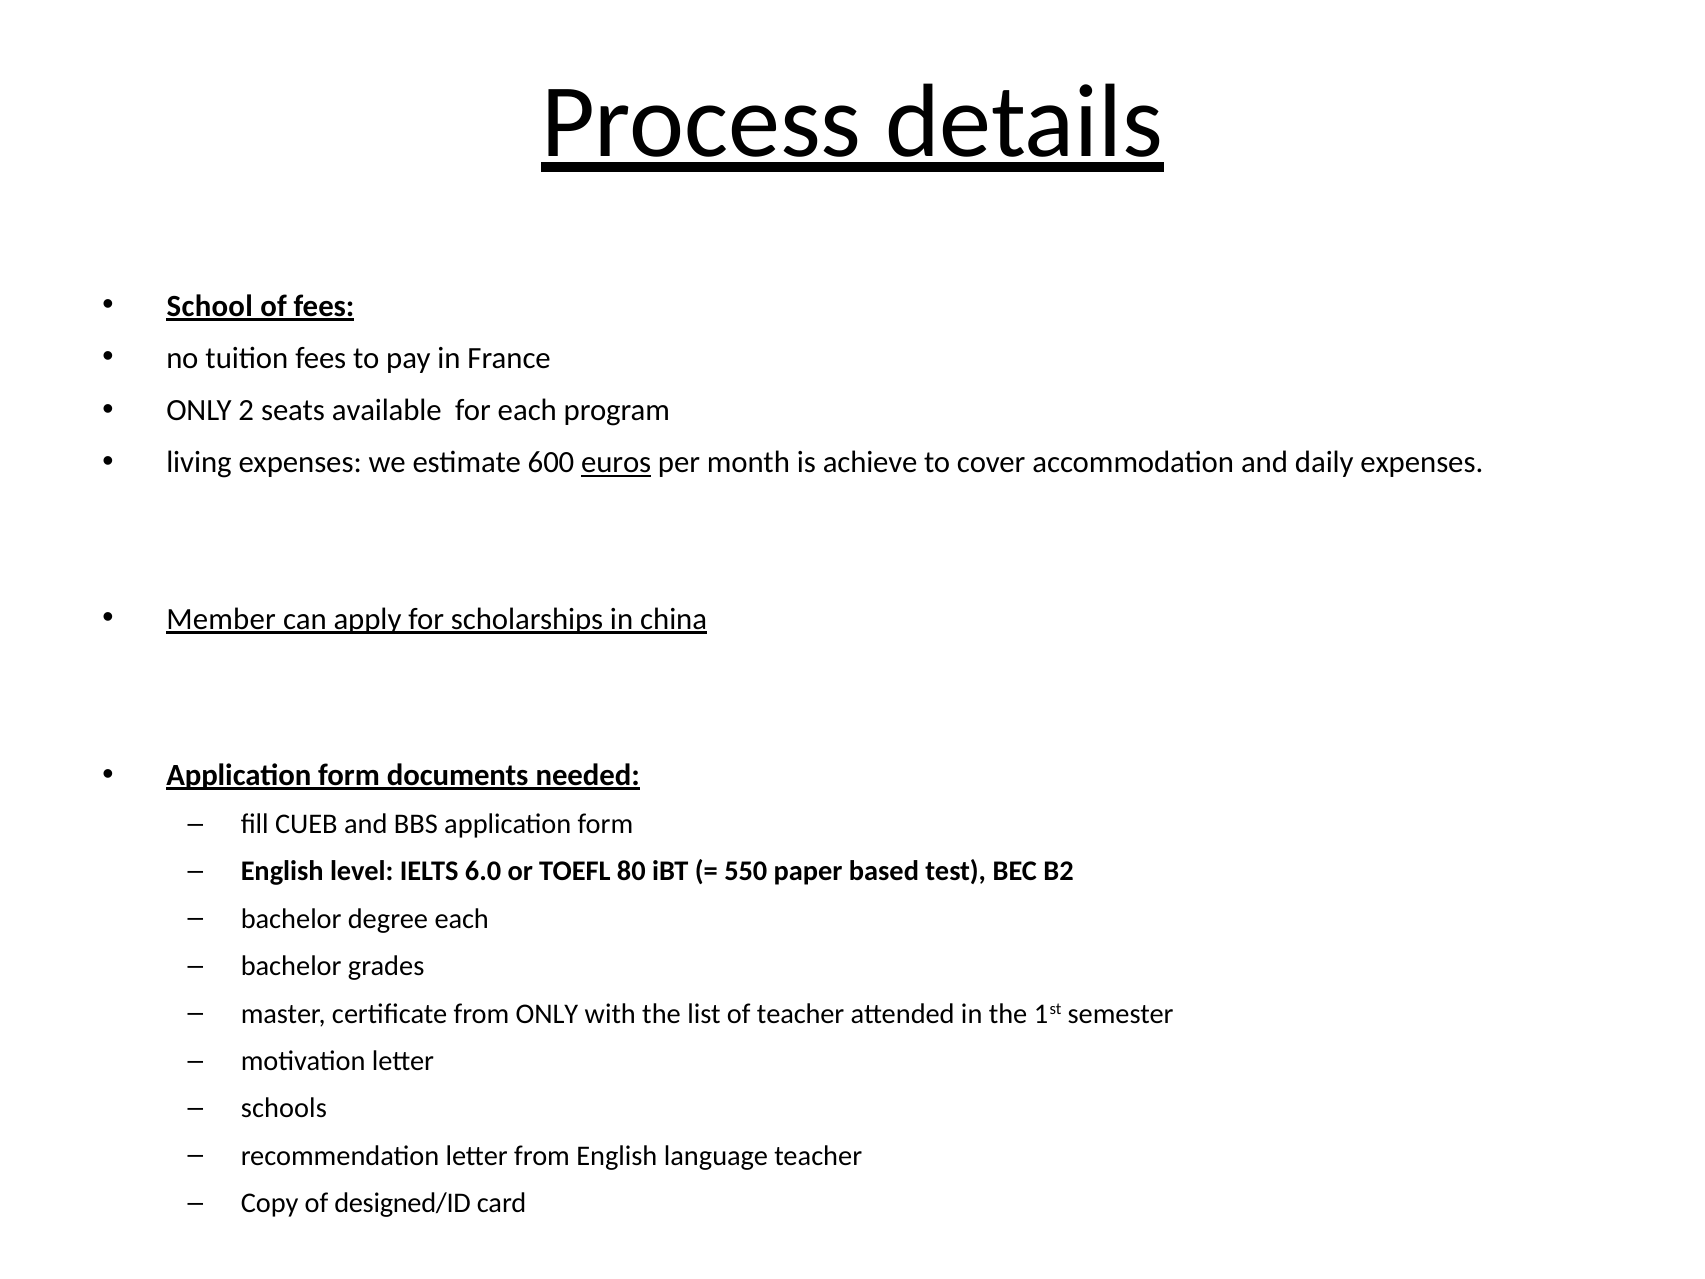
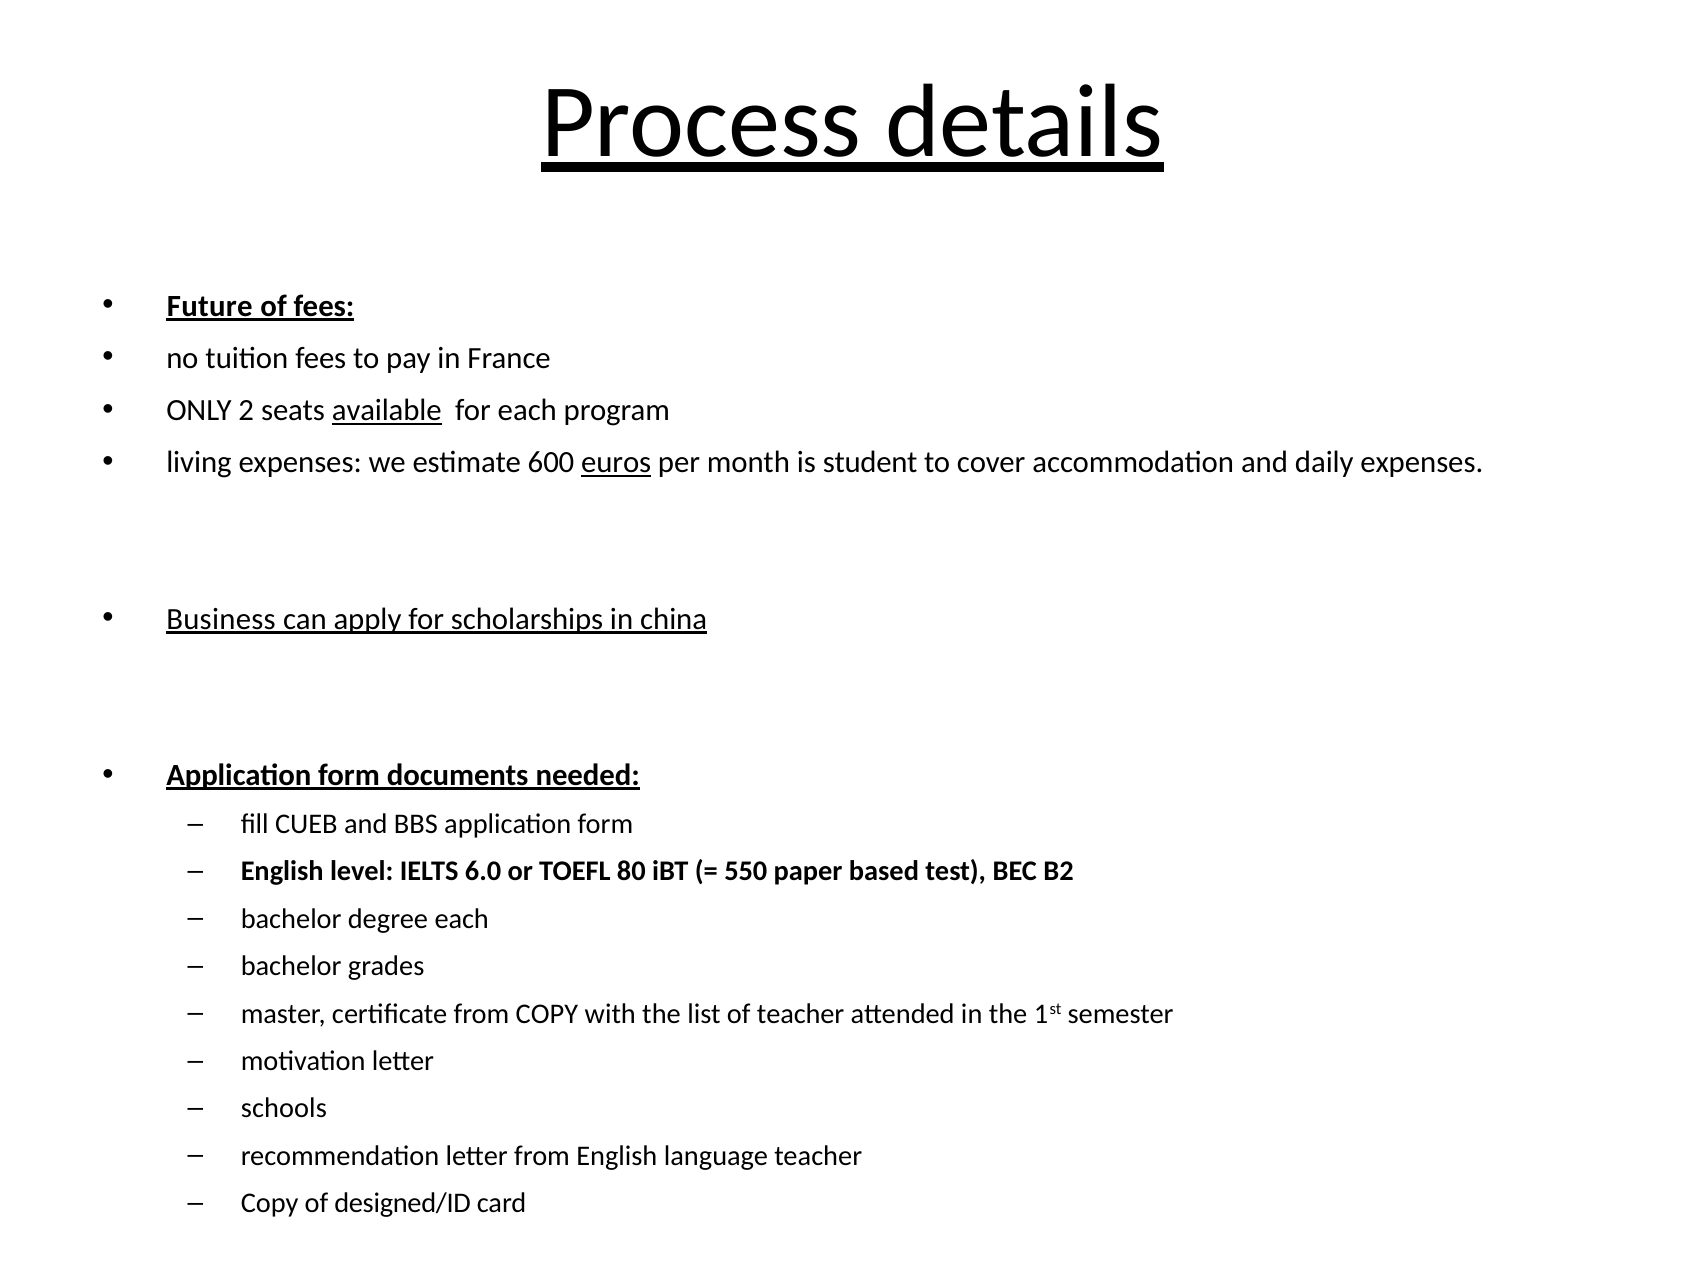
School: School -> Future
available underline: none -> present
achieve: achieve -> student
Member: Member -> Business
from ONLY: ONLY -> COPY
